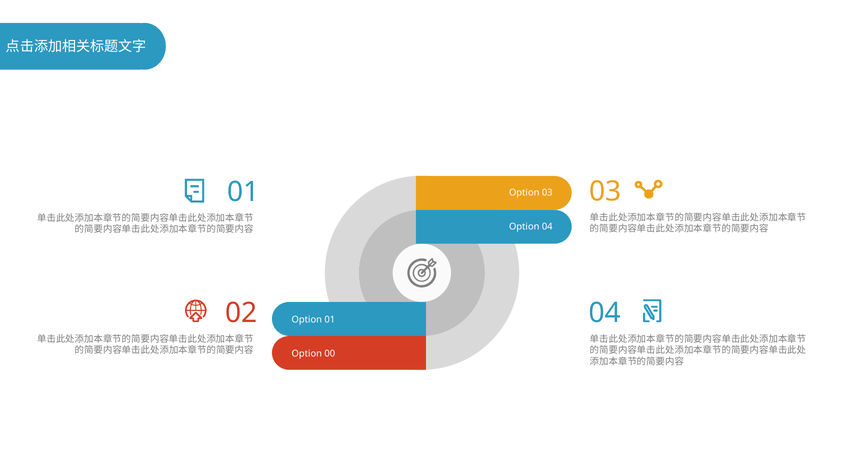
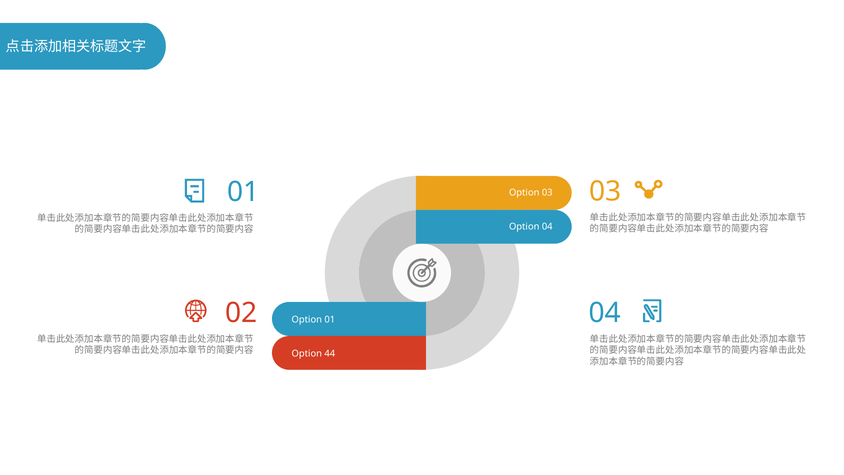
00: 00 -> 44
